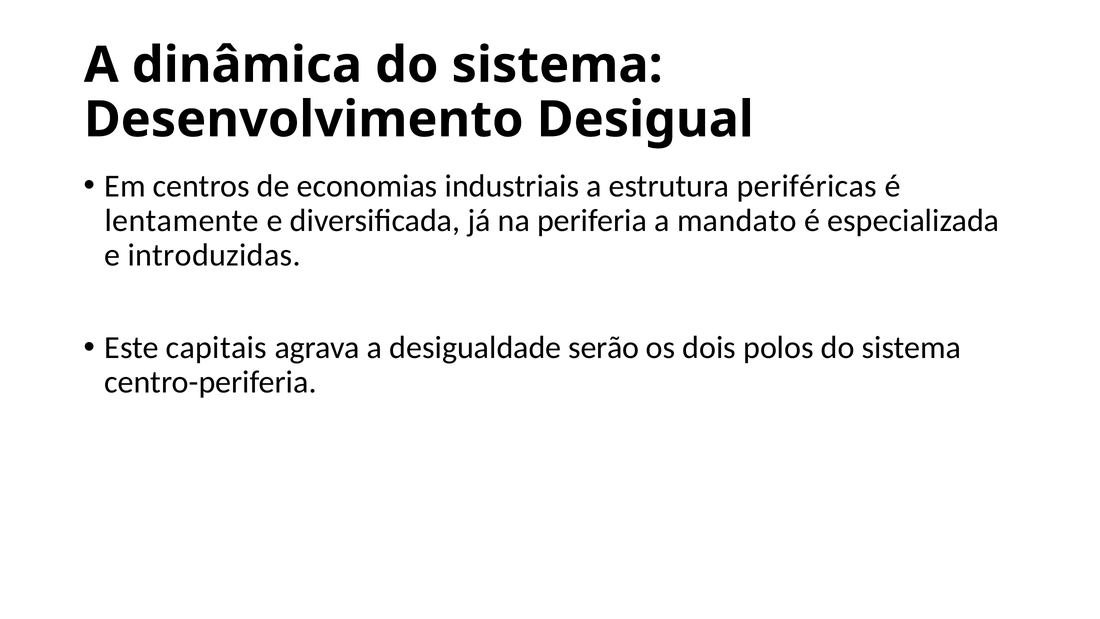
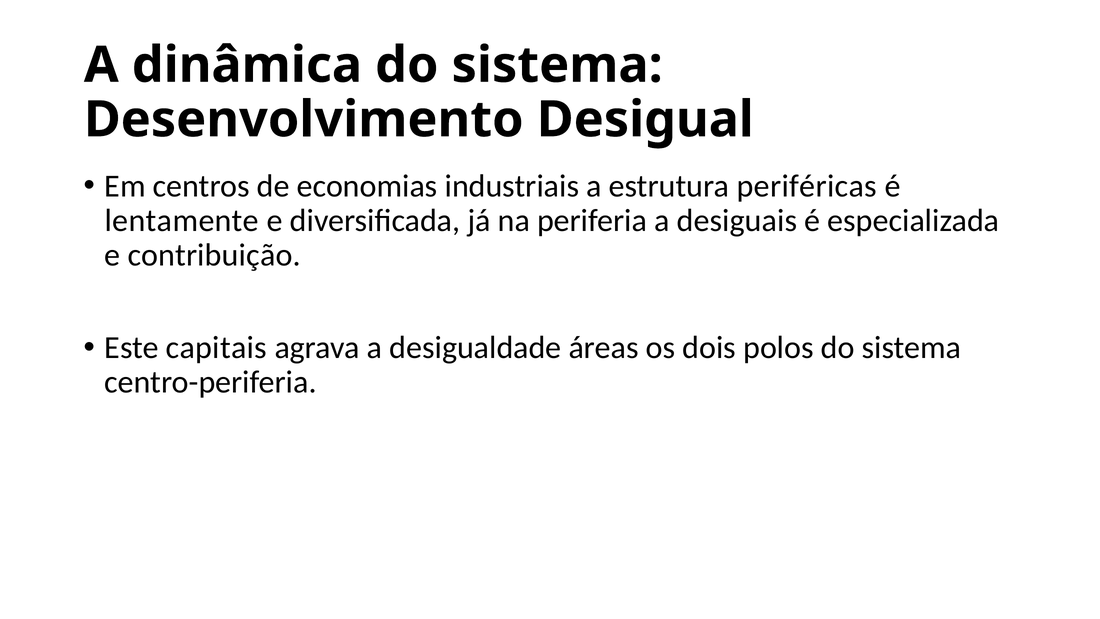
mandato: mandato -> desiguais
introduzidas: introduzidas -> contribuição
serão: serão -> áreas
